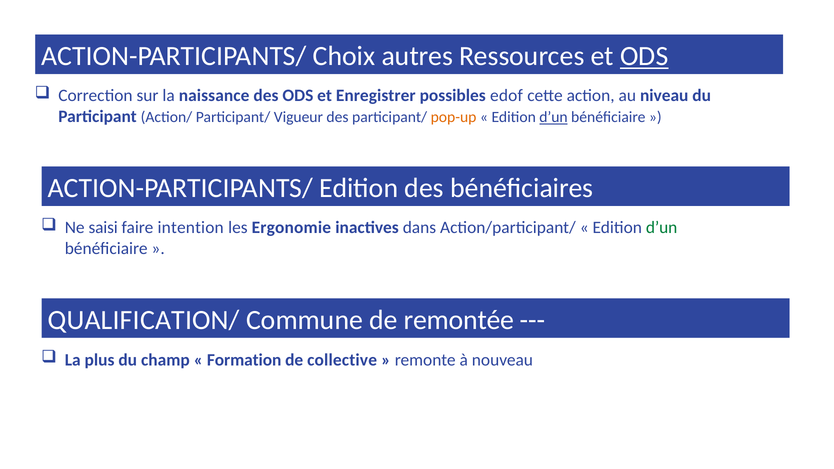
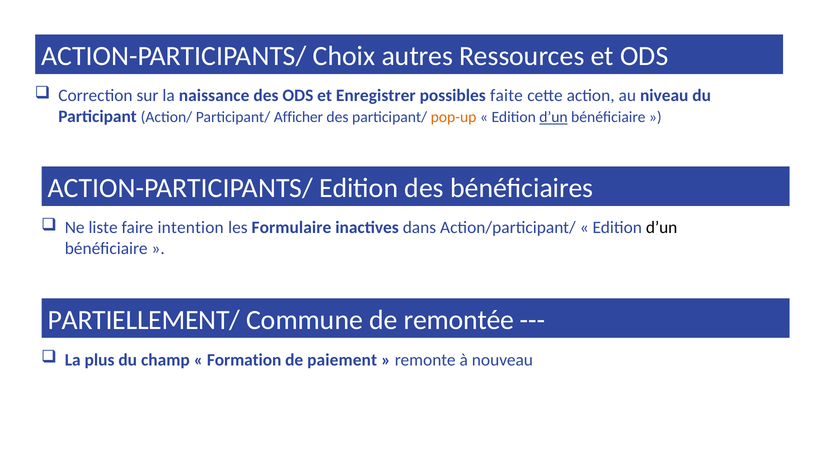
ODS at (644, 56) underline: present -> none
edof: edof -> faite
Vigueur: Vigueur -> Afficher
saisi: saisi -> liste
Ergonomie: Ergonomie -> Formulaire
d’un at (662, 228) colour: green -> black
QUALIFICATION/: QUALIFICATION/ -> PARTIELLEMENT/
collective: collective -> paiement
